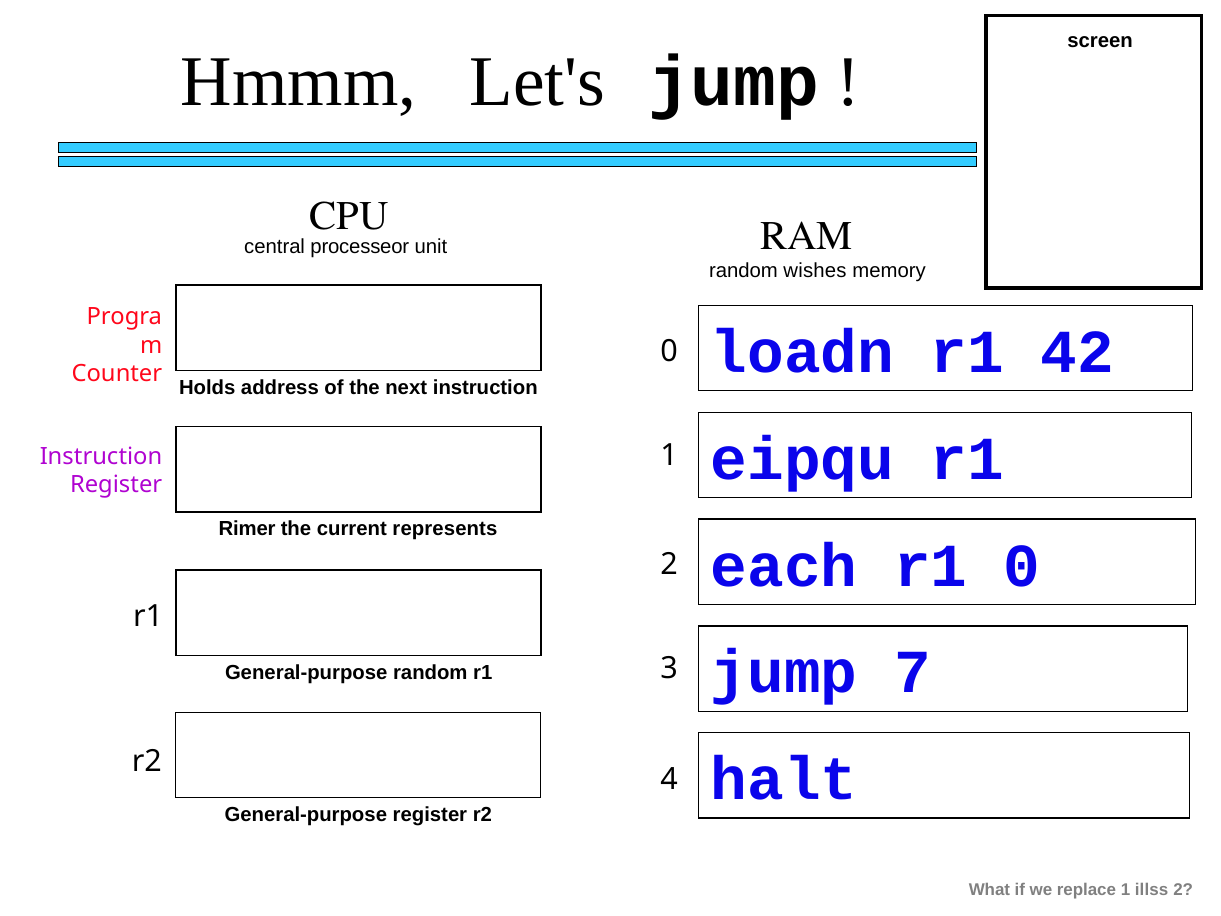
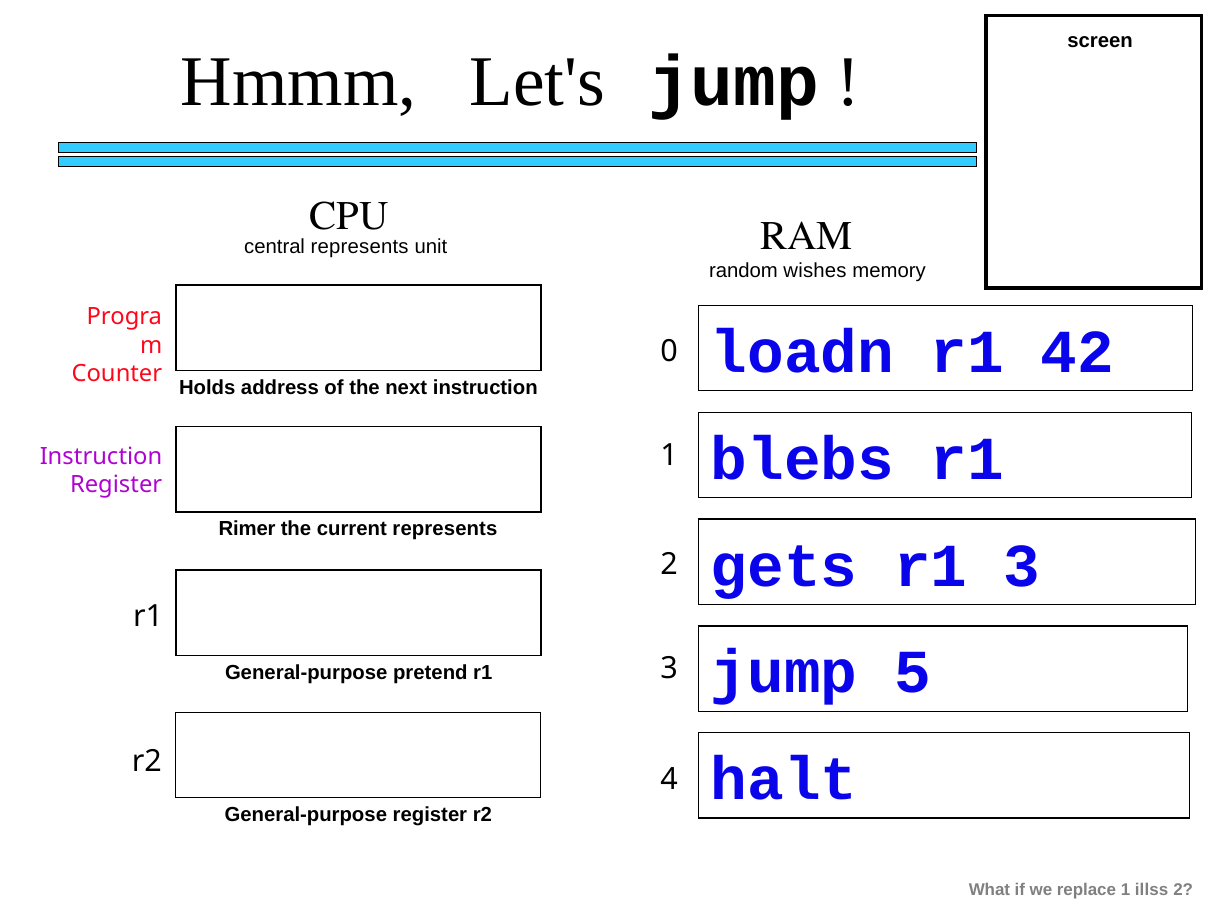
central processeor: processeor -> represents
eipqu: eipqu -> blebs
each: each -> gets
r1 0: 0 -> 3
7: 7 -> 5
General-purpose random: random -> pretend
